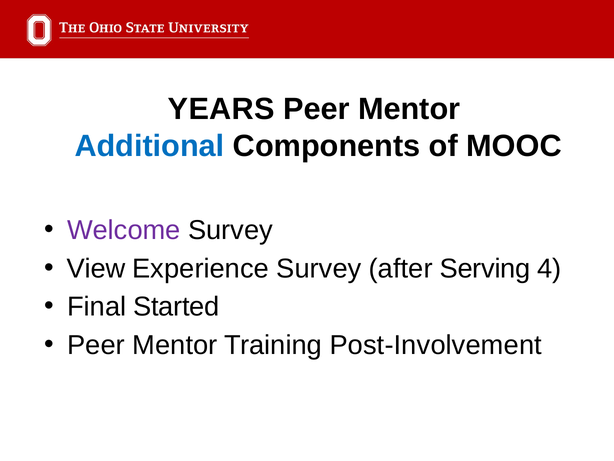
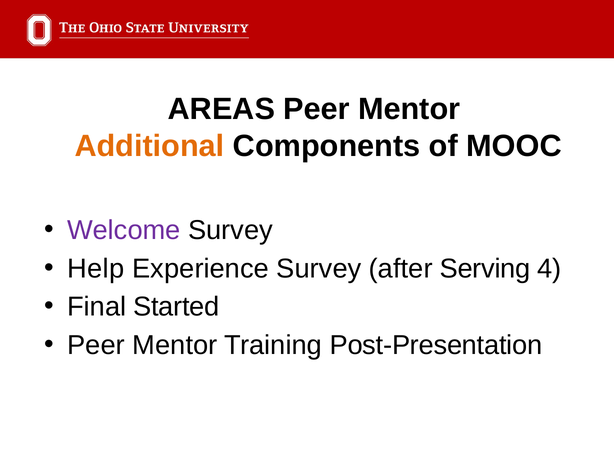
YEARS: YEARS -> AREAS
Additional colour: blue -> orange
View: View -> Help
Post-Involvement: Post-Involvement -> Post-Presentation
